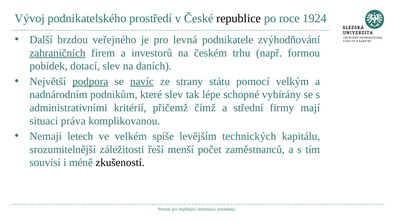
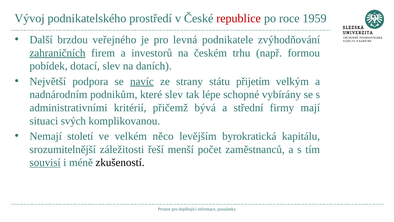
republice colour: black -> red
1924: 1924 -> 1959
podpora underline: present -> none
pomocí: pomocí -> přijetím
čímž: čímž -> bývá
práva: práva -> svých
letech: letech -> století
spíše: spíše -> něco
technických: technických -> byrokratická
souvisí underline: none -> present
